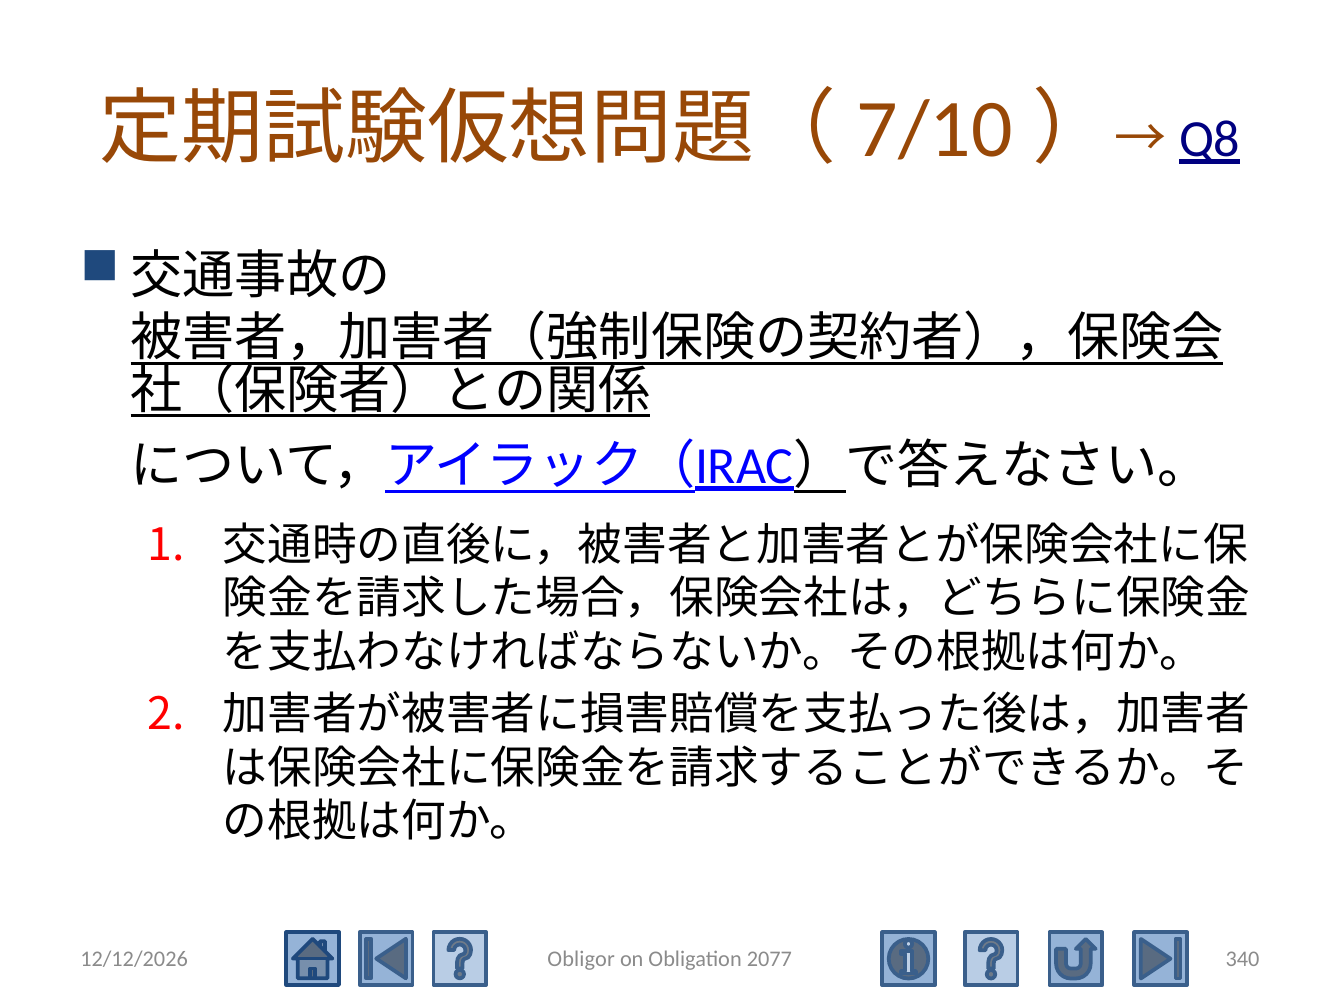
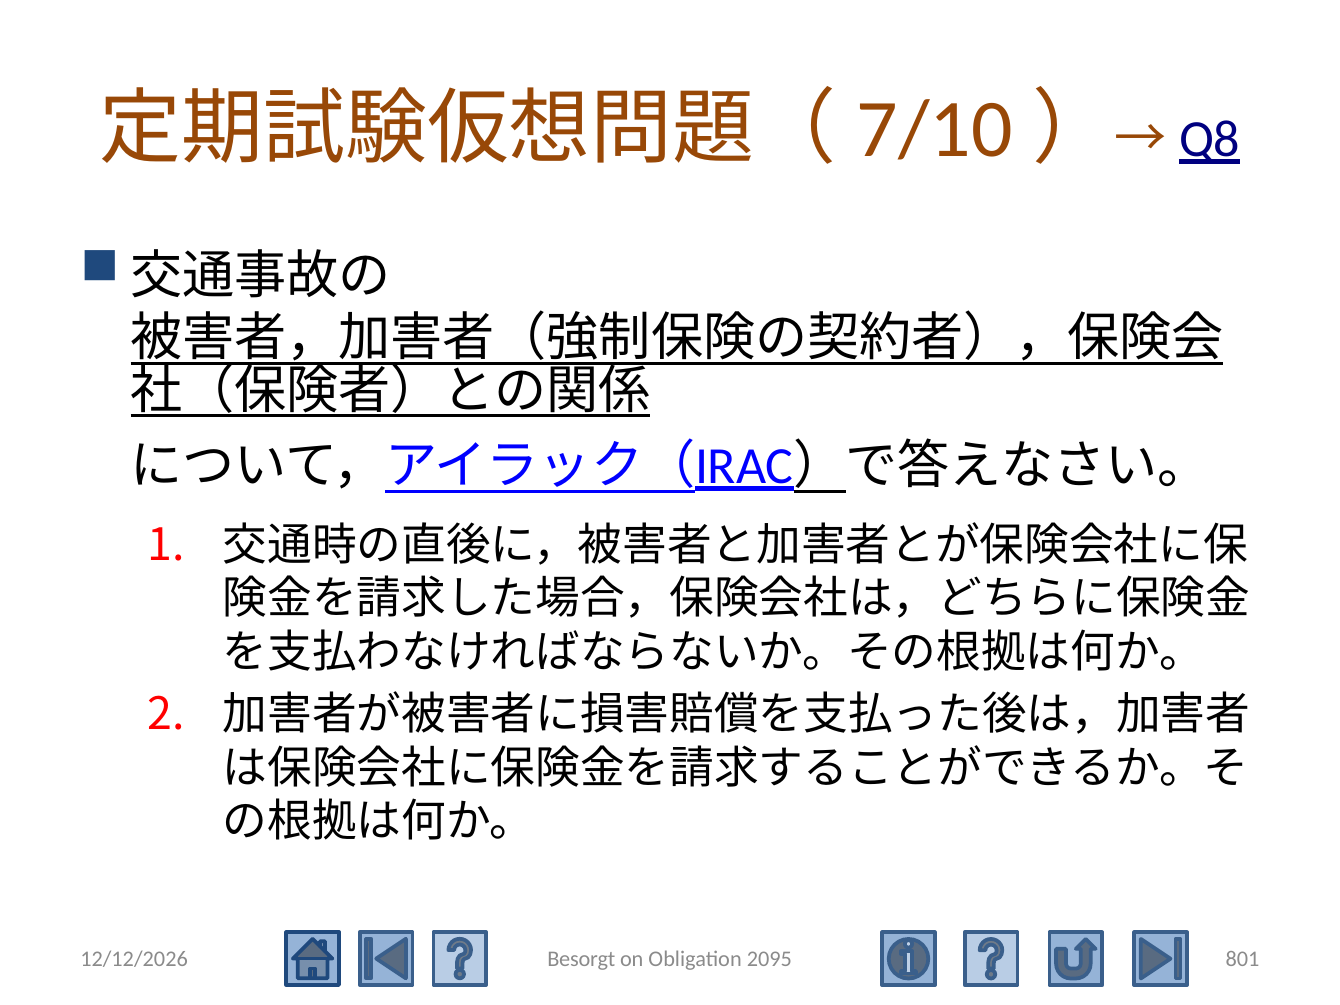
Obligor: Obligor -> Besorgt
2077: 2077 -> 2095
340: 340 -> 801
